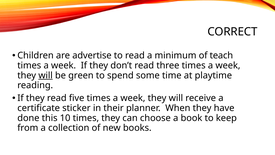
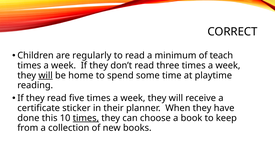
advertise: advertise -> regularly
green: green -> home
times at (86, 118) underline: none -> present
